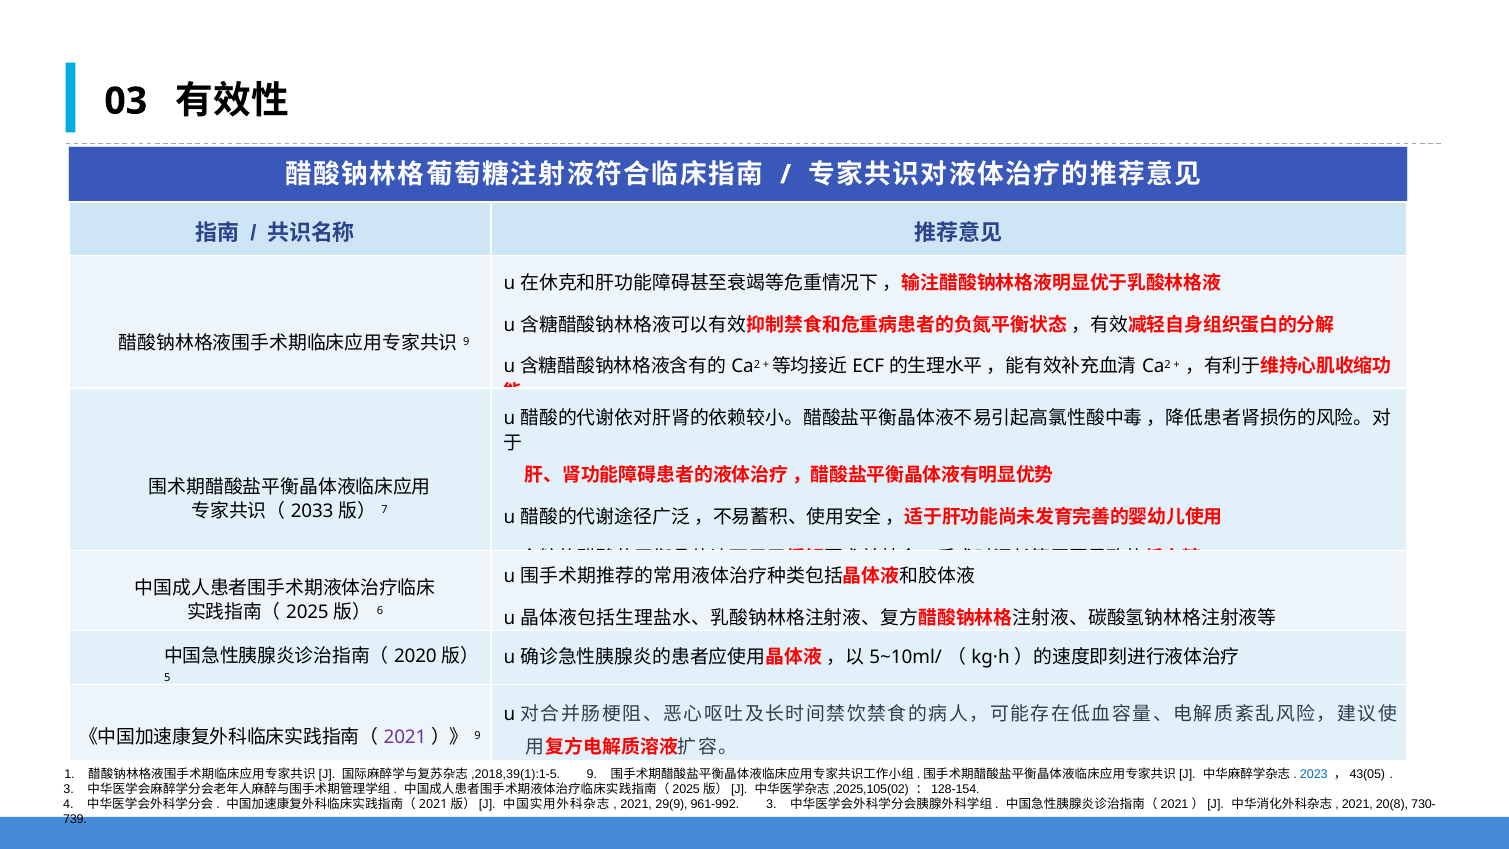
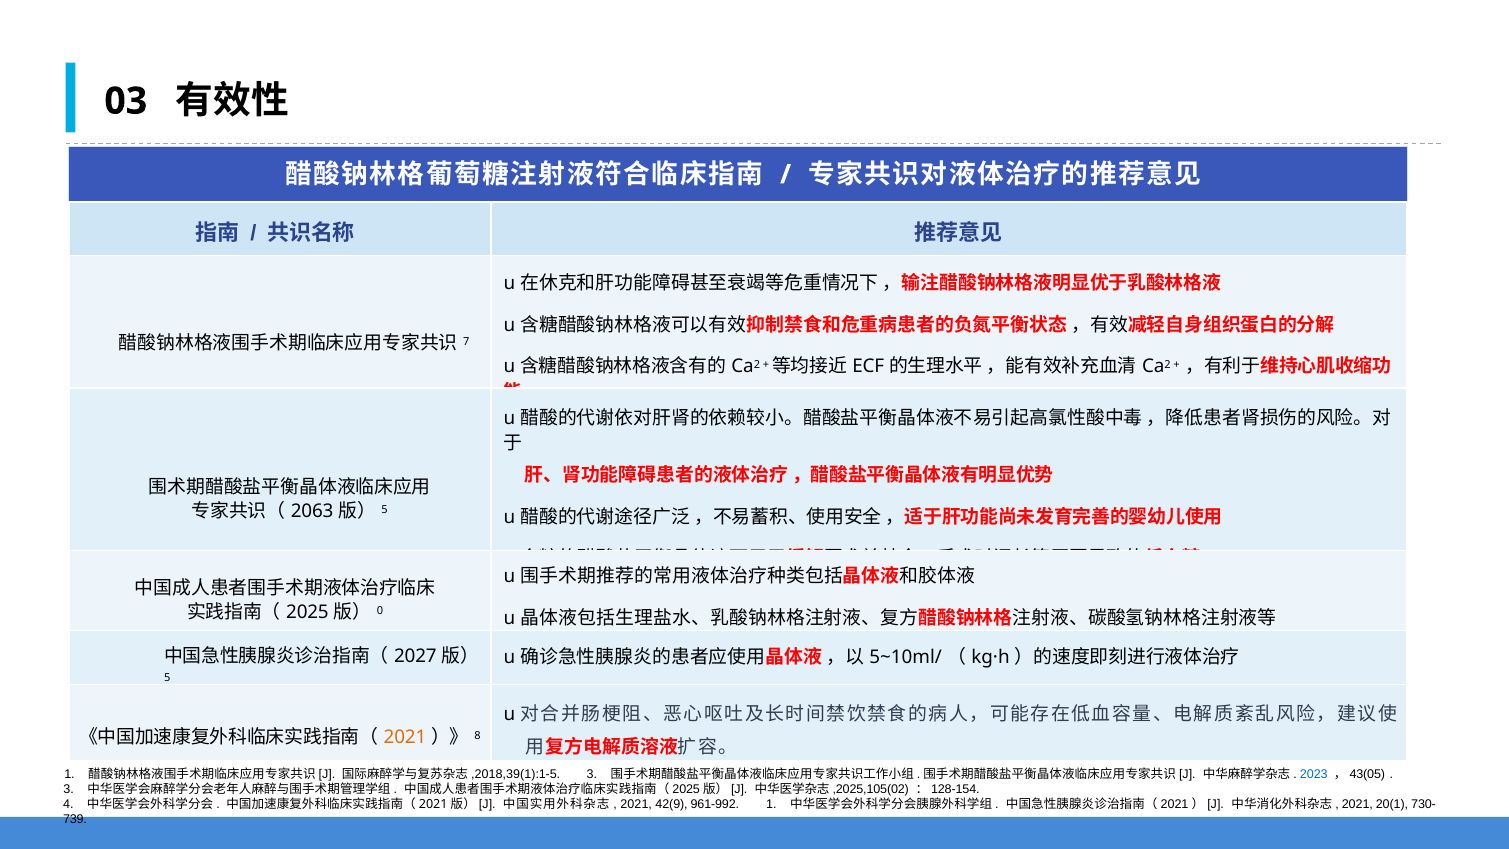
9 at (466, 342): 9 -> 7
2033: 2033 -> 2063
7 at (385, 510): 7 -> 5
6: 6 -> 0
2020: 2020 -> 2027
2021 at (405, 737) colour: purple -> orange
9 at (477, 736): 9 -> 8
9 at (592, 774): 9 -> 3
29(9: 29(9 -> 42(9
961-992 3: 3 -> 1
20(8: 20(8 -> 20(1
